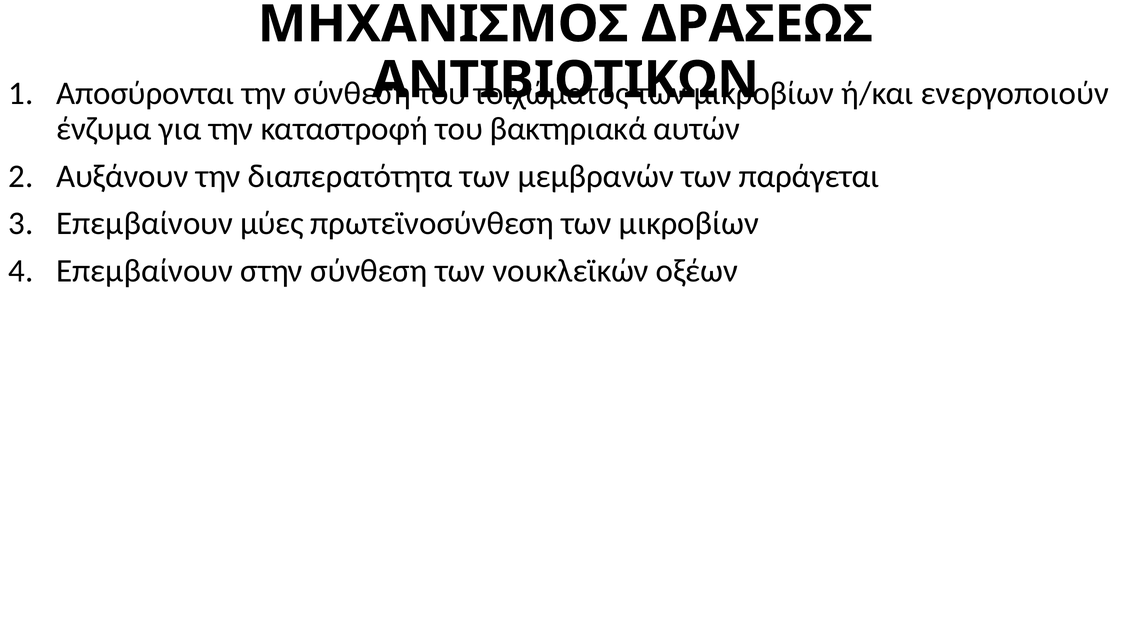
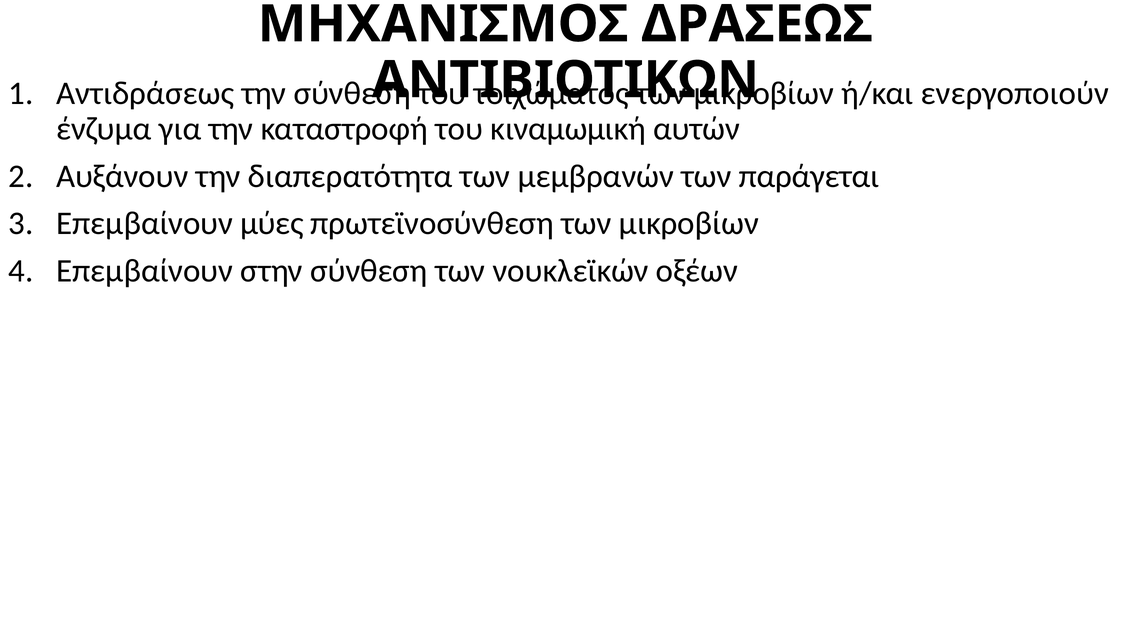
Αποσύρονται: Αποσύρονται -> Αντιδράσεως
βακτηριακά: βακτηριακά -> κιναμωμική
